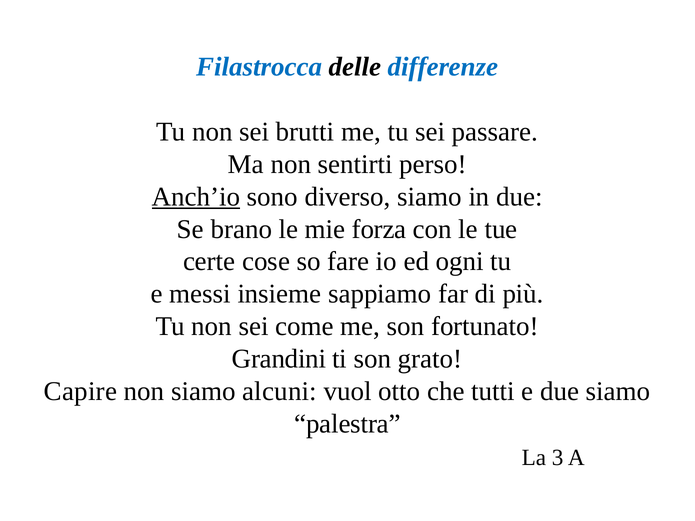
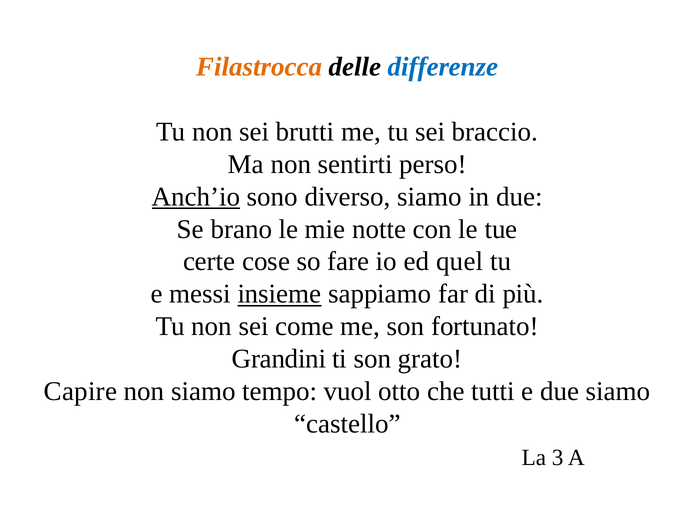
Filastrocca colour: blue -> orange
passare: passare -> braccio
forza: forza -> notte
ogni: ogni -> quel
insieme underline: none -> present
alcuni: alcuni -> tempo
palestra: palestra -> castello
